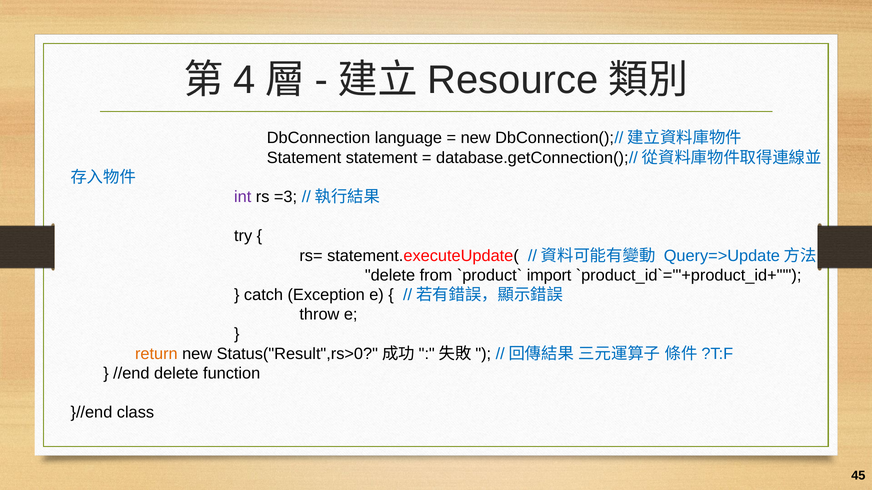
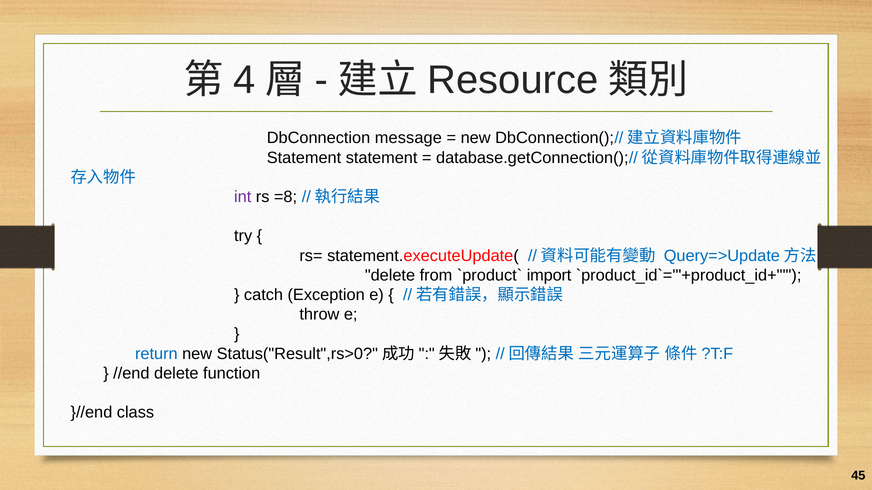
language: language -> message
=3: =3 -> =8
return colour: orange -> blue
